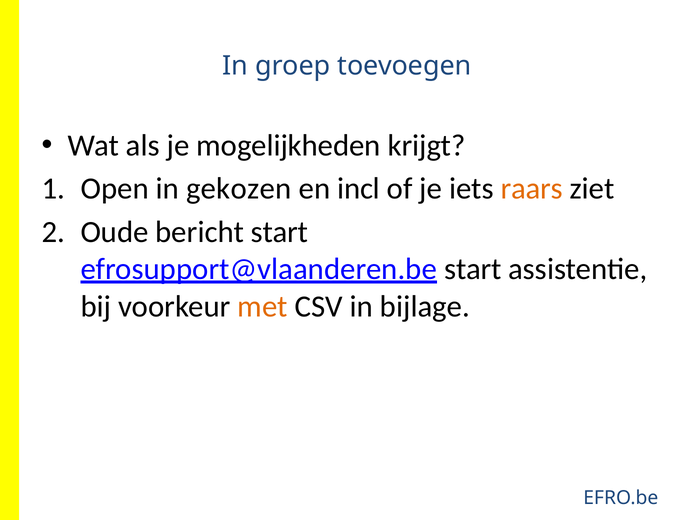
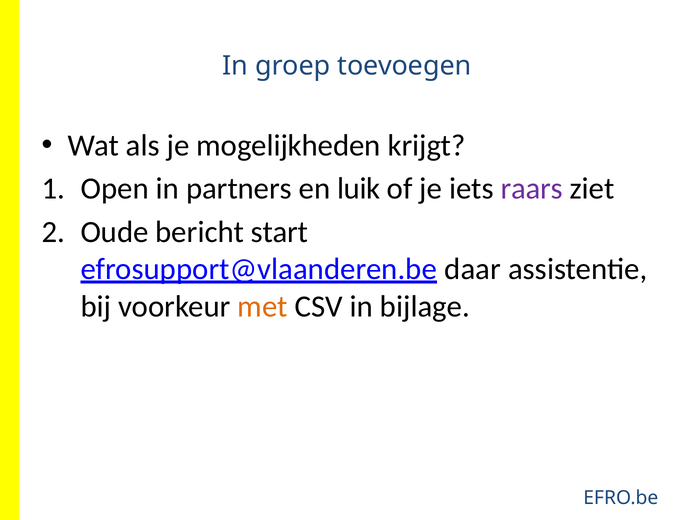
gekozen: gekozen -> partners
incl: incl -> luik
raars colour: orange -> purple
start at (473, 269): start -> daar
